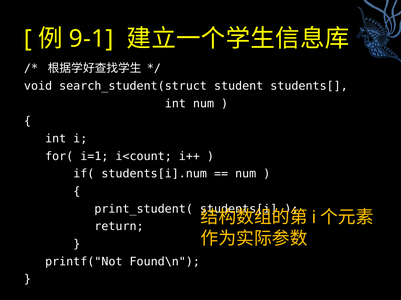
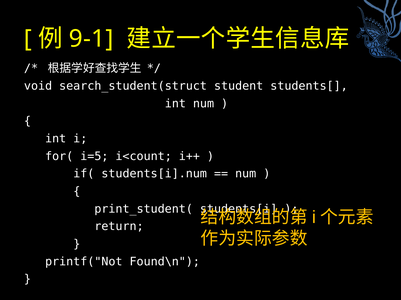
i=1: i=1 -> i=5
